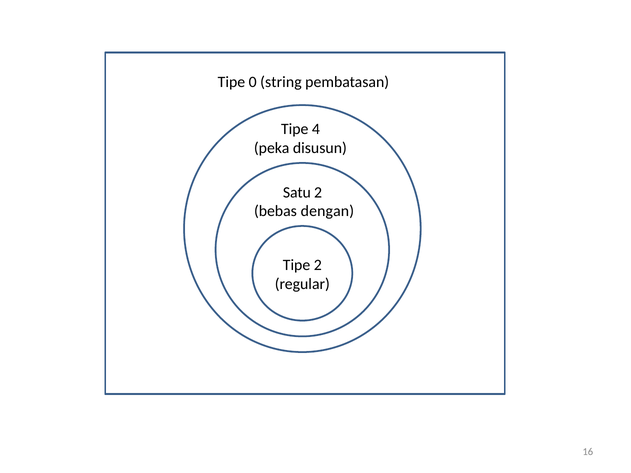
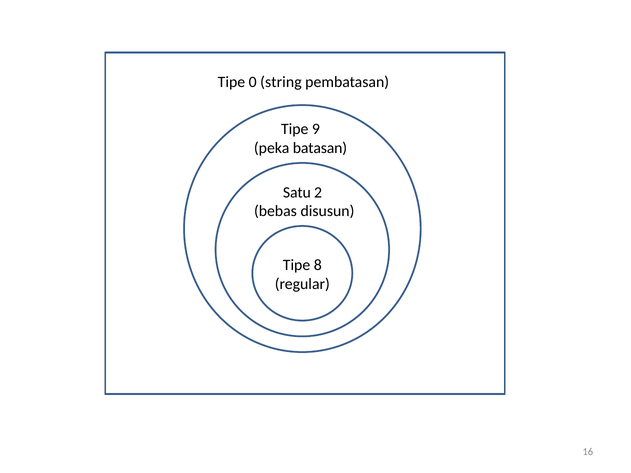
4: 4 -> 9
disusun: disusun -> batasan
dengan: dengan -> disusun
Tipe 2: 2 -> 8
